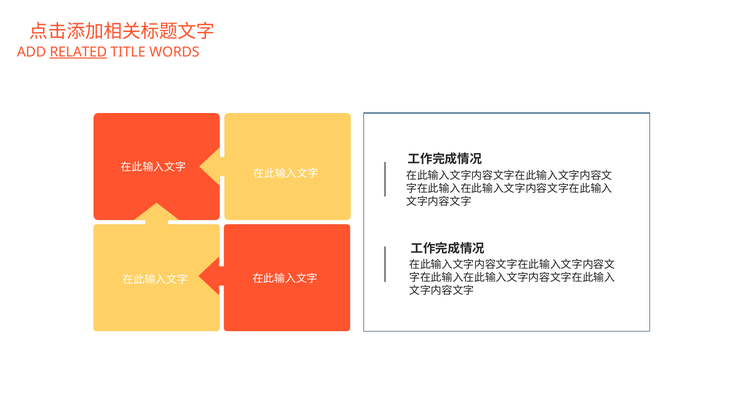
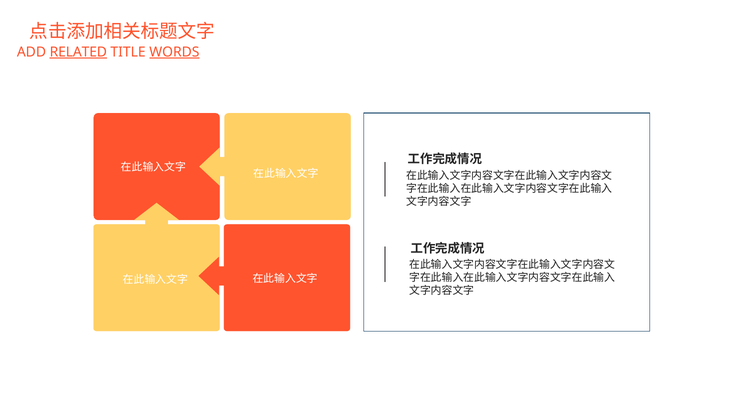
WORDS underline: none -> present
